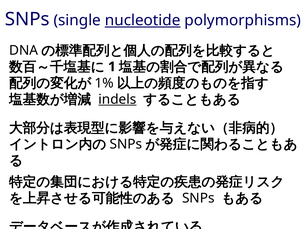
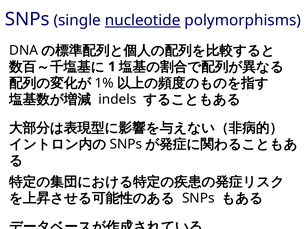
indels underline: present -> none
